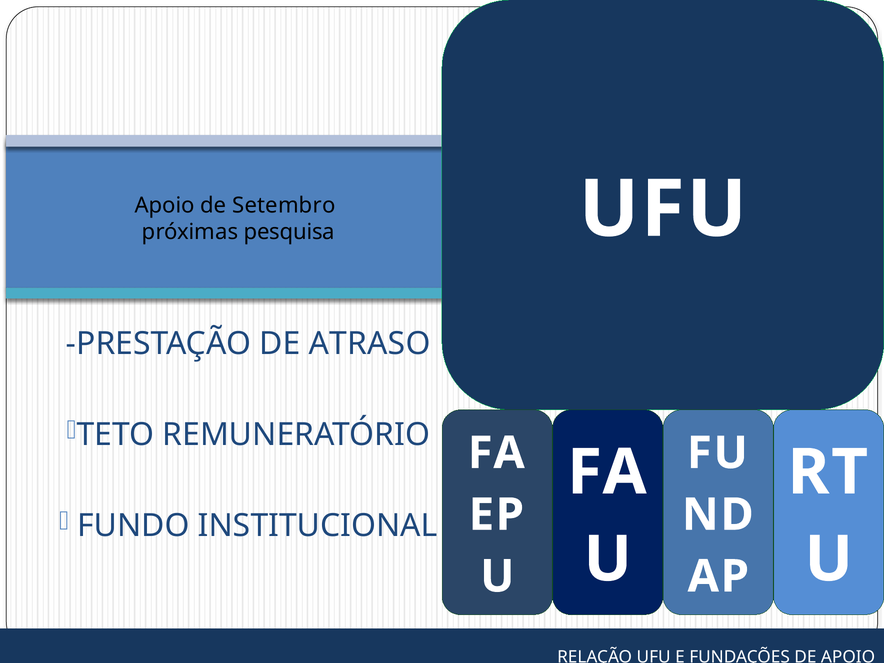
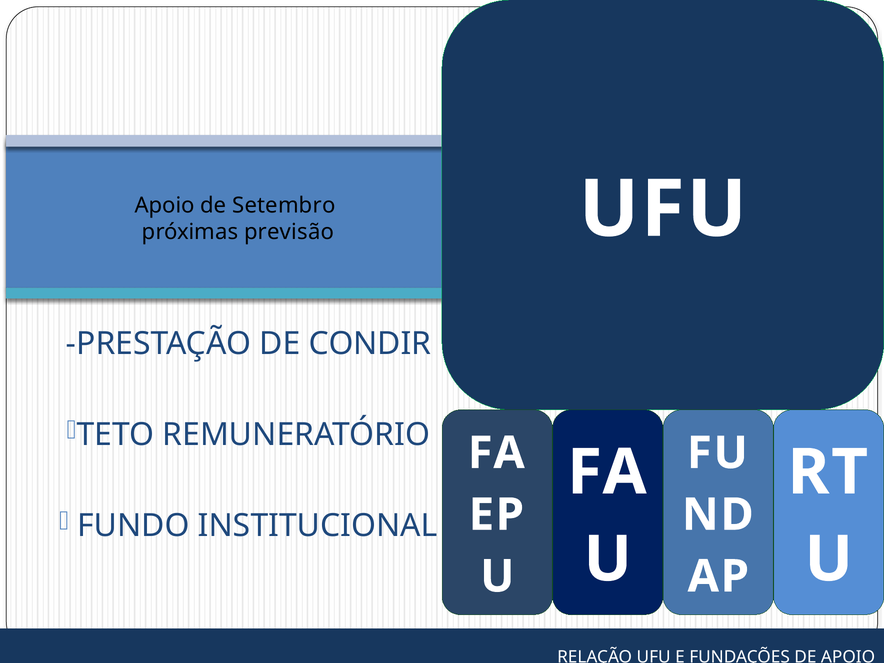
pesquisa: pesquisa -> previsão
ATRASO: ATRASO -> CONDIR
